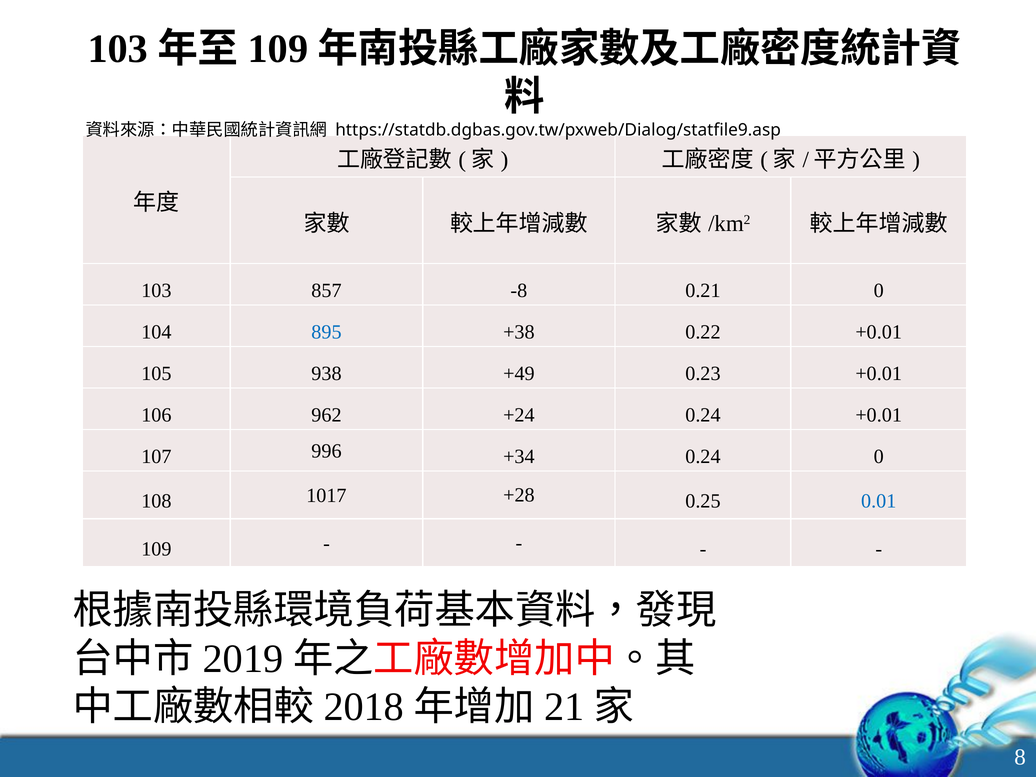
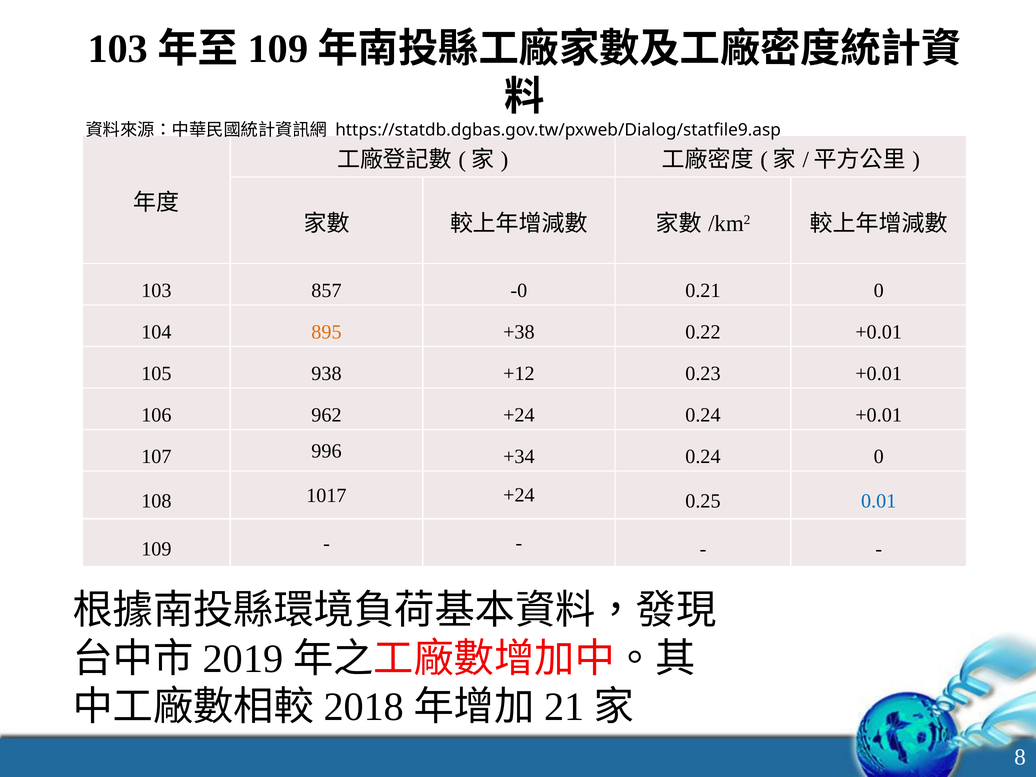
-8: -8 -> -0
895 colour: blue -> orange
+49: +49 -> +12
1017 +28: +28 -> +24
